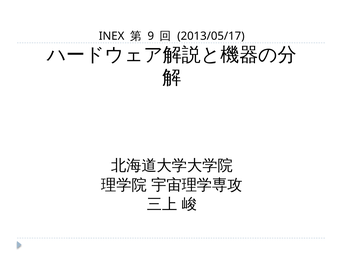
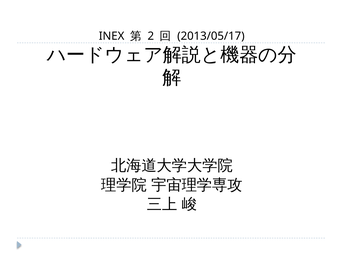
9: 9 -> 2
